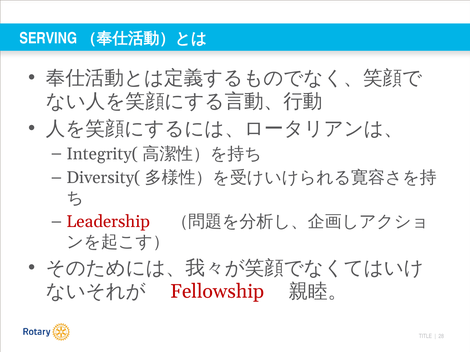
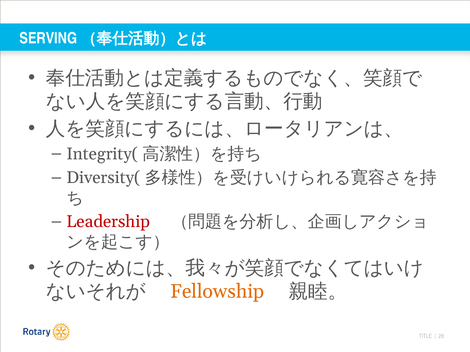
Fellowship colour: red -> orange
